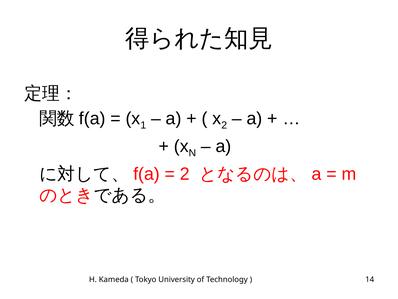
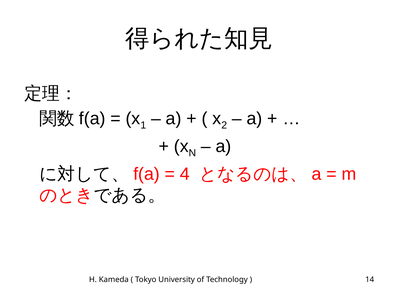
2 at (185, 174): 2 -> 4
